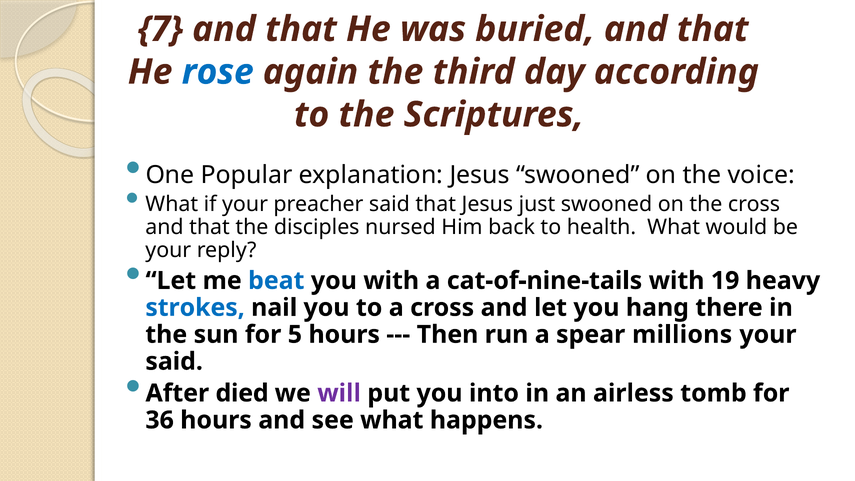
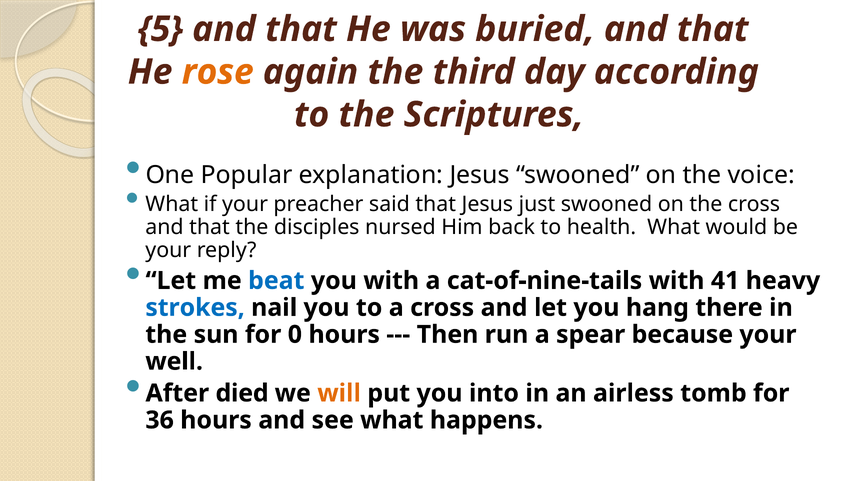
7: 7 -> 5
rose colour: blue -> orange
19: 19 -> 41
5: 5 -> 0
millions: millions -> because
said at (174, 361): said -> well
will colour: purple -> orange
